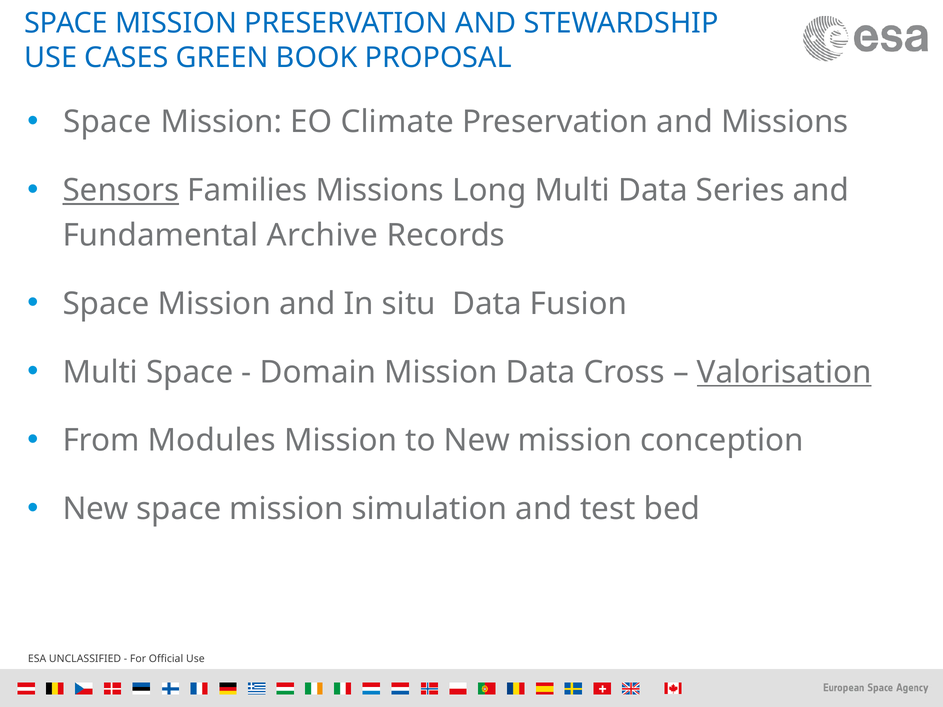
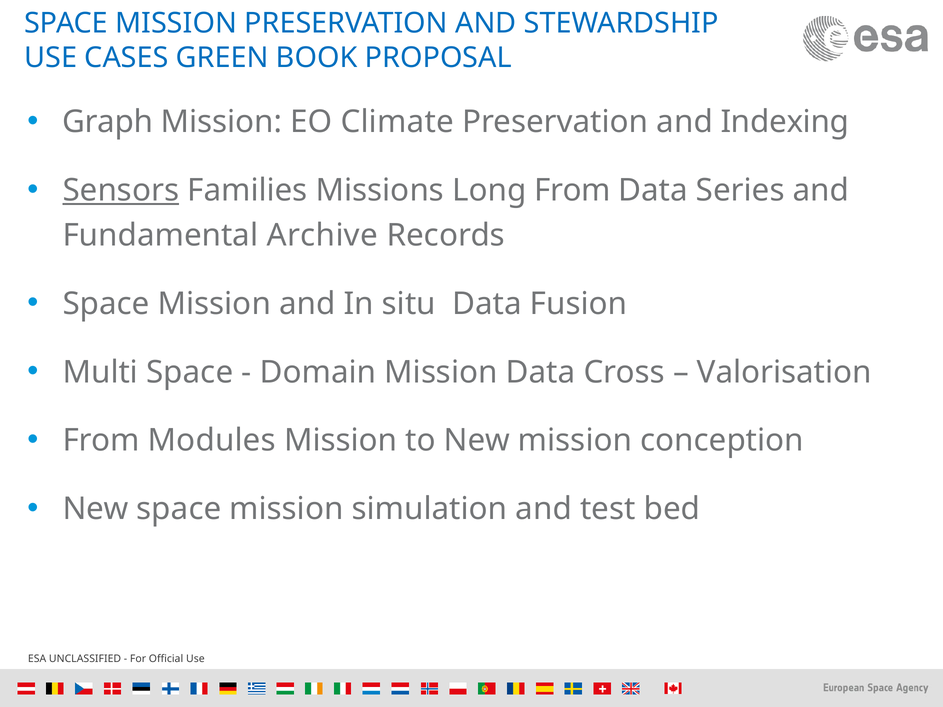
Space at (107, 122): Space -> Graph
and Missions: Missions -> Indexing
Long Multi: Multi -> From
Valorisation underline: present -> none
